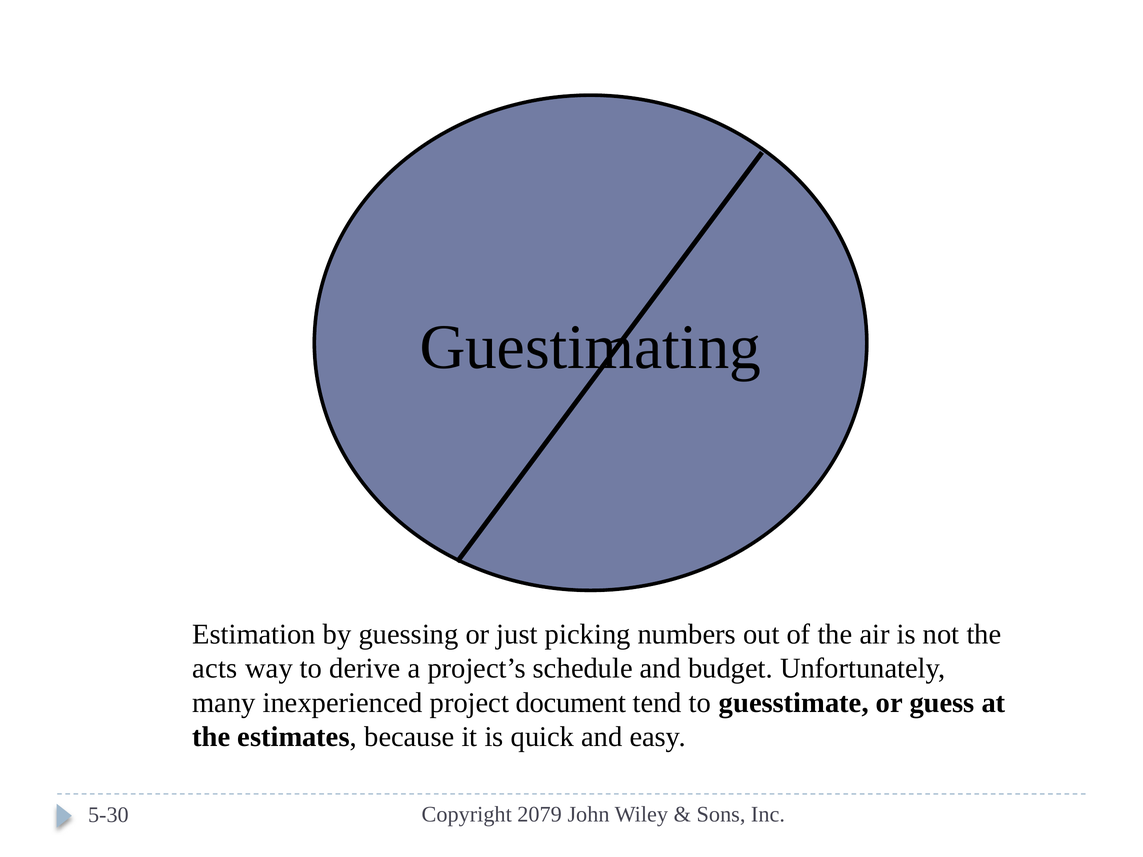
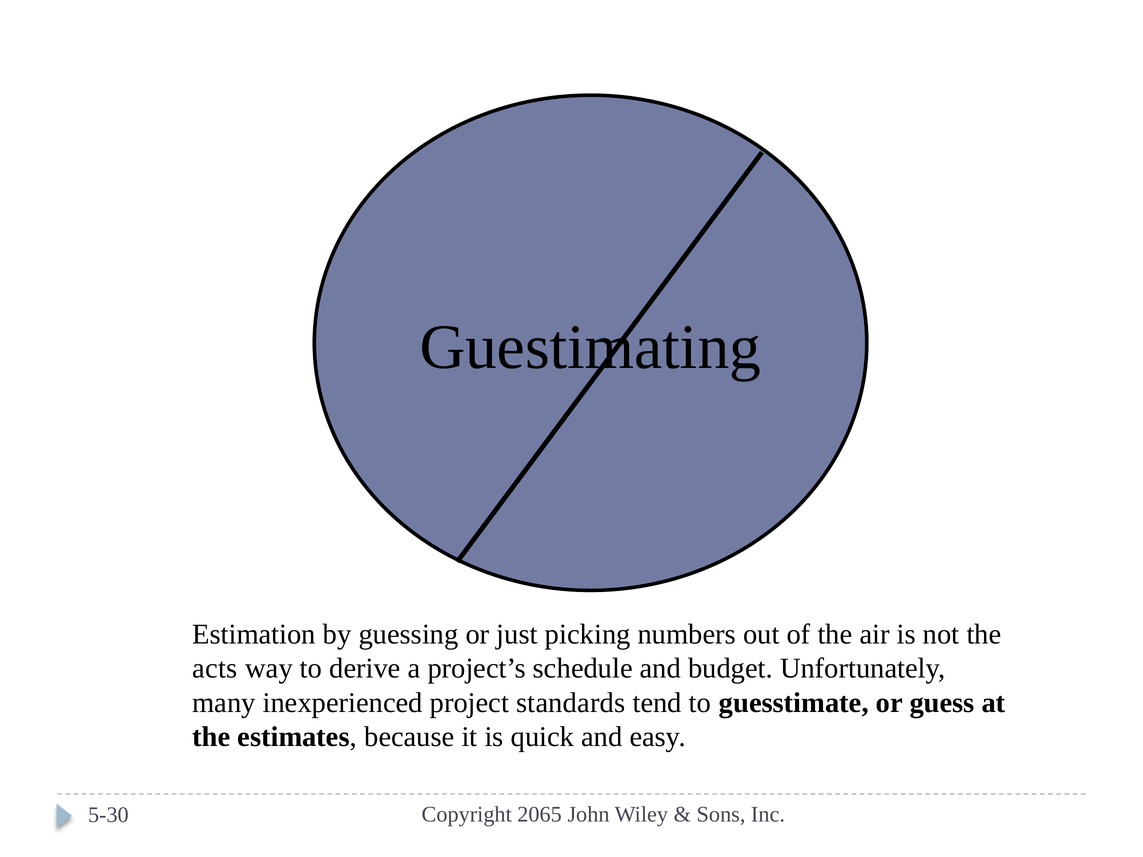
document: document -> standards
2079: 2079 -> 2065
